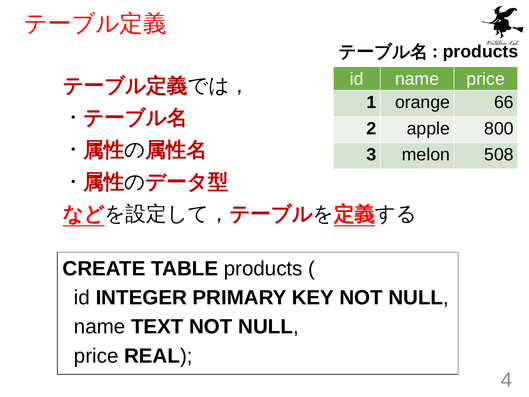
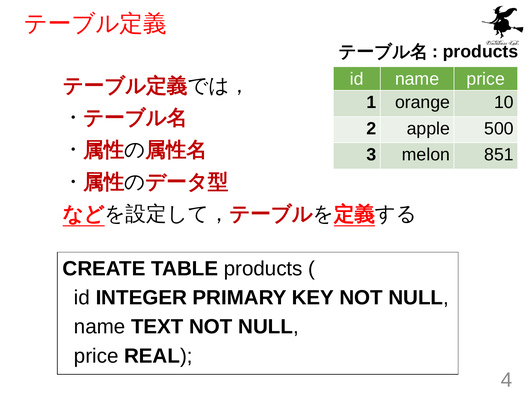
66: 66 -> 10
800: 800 -> 500
508: 508 -> 851
